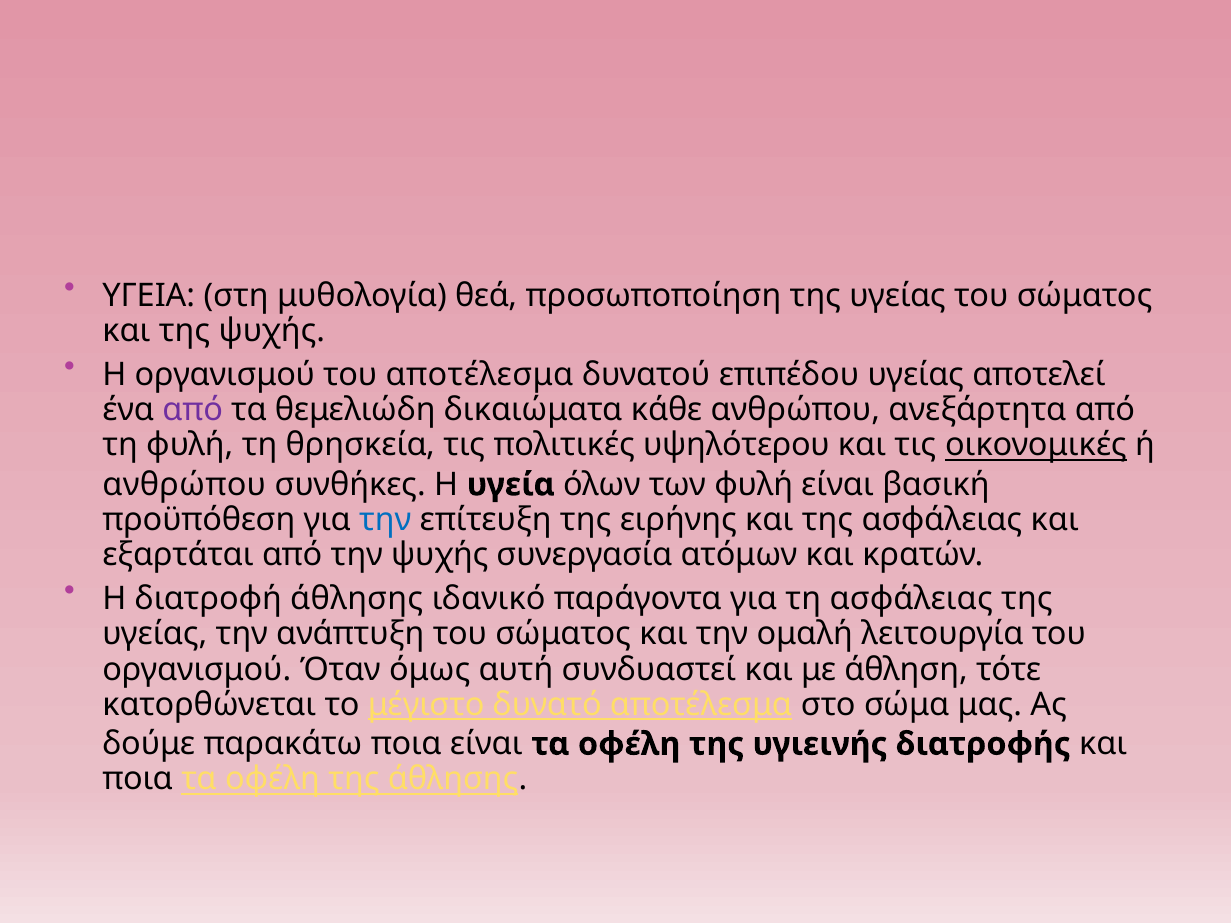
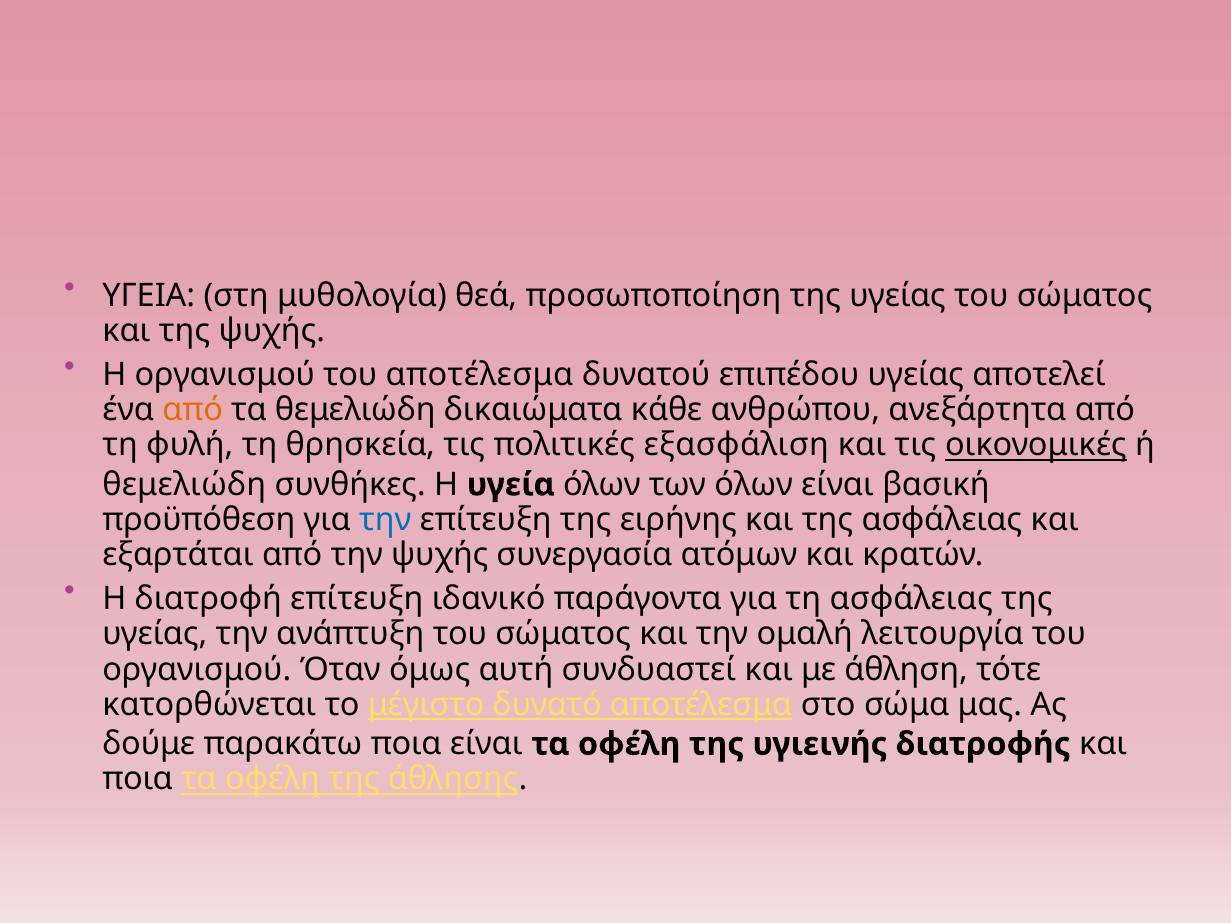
από at (193, 410) colour: purple -> orange
υψηλότερου: υψηλότερου -> εξασφάλιση
ανθρώπου at (184, 485): ανθρώπου -> θεμελιώδη
των φυλή: φυλή -> όλων
διατροφή άθλησης: άθλησης -> επίτευξη
